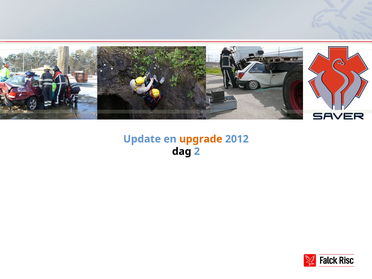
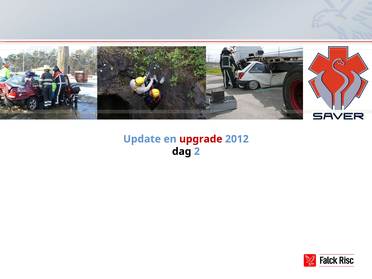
upgrade colour: orange -> red
